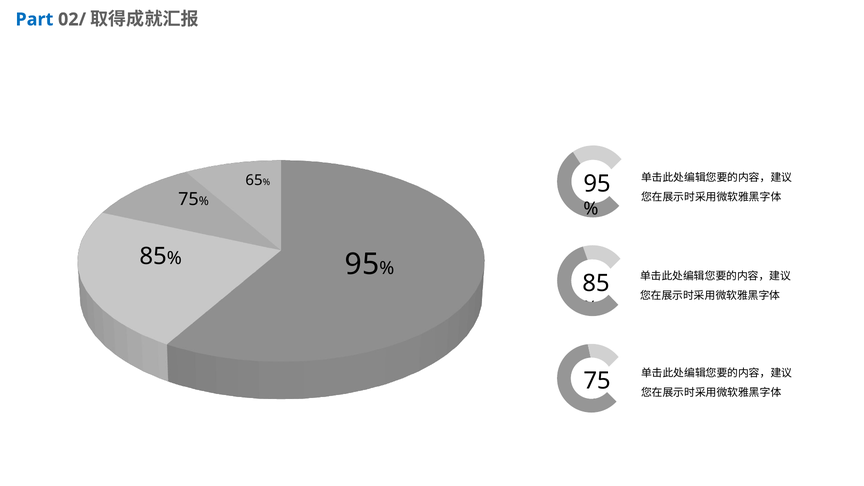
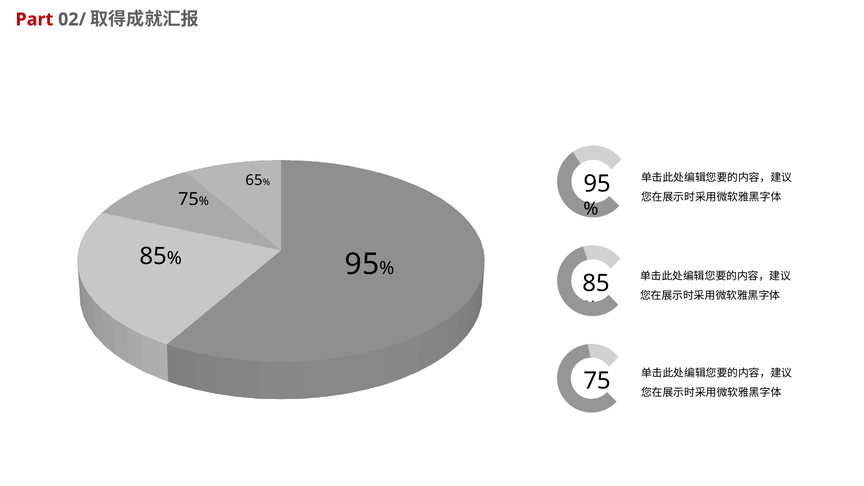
Part colour: blue -> red
